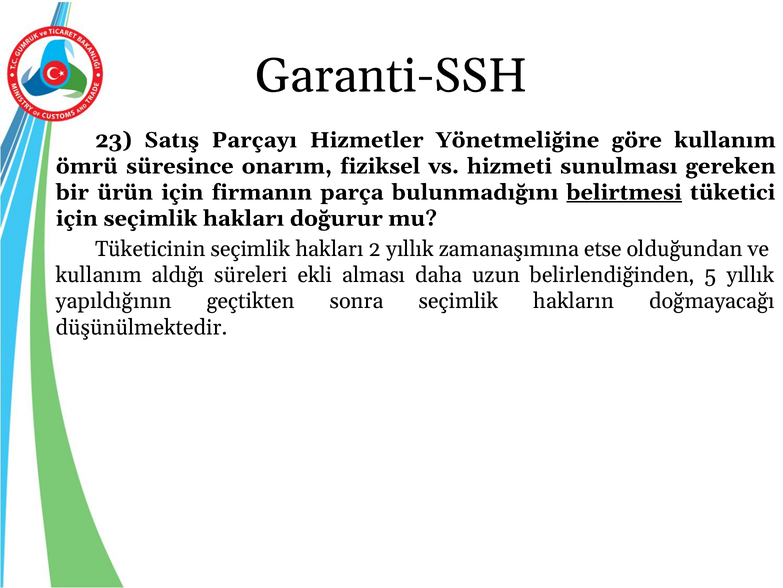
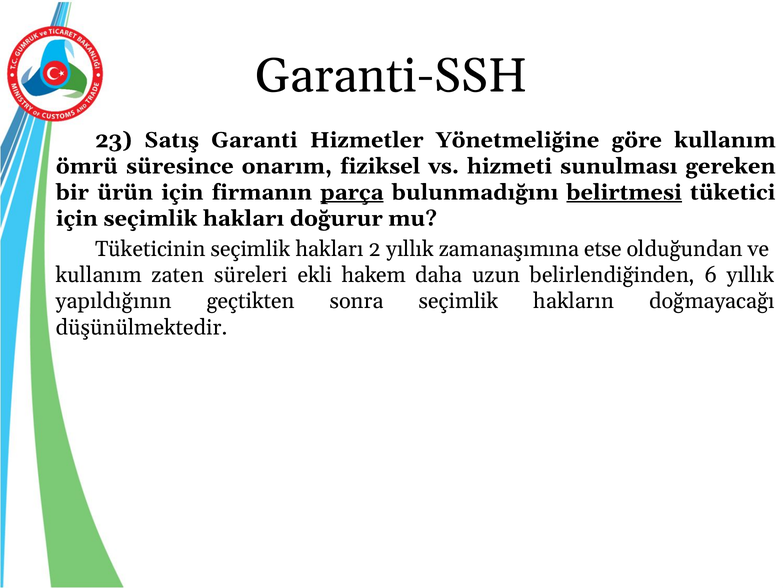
Parçayı: Parçayı -> Garanti
parça underline: none -> present
aldığı: aldığı -> zaten
alması: alması -> hakem
5: 5 -> 6
